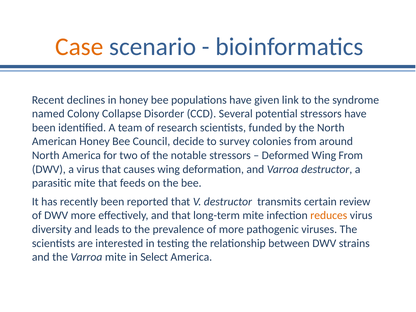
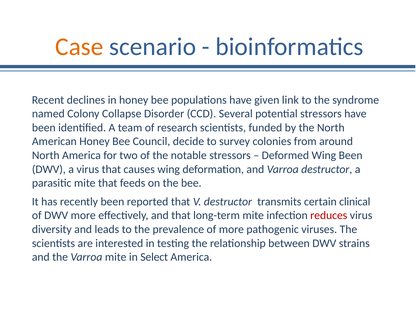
Wing From: From -> Been
review: review -> clinical
reduces colour: orange -> red
